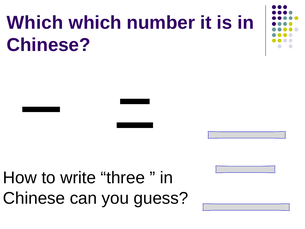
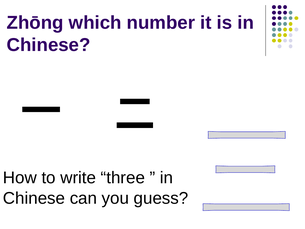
Which at (35, 23): Which -> Zhōng
